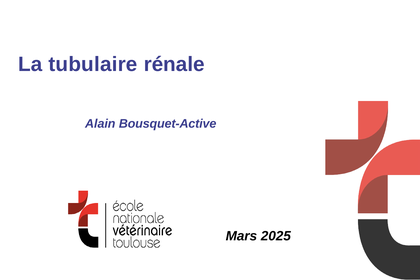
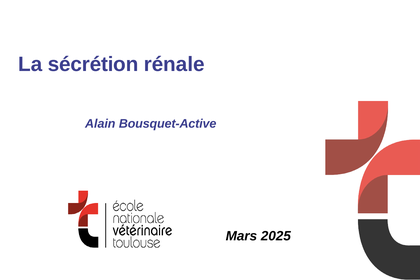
tubulaire: tubulaire -> sécrétion
